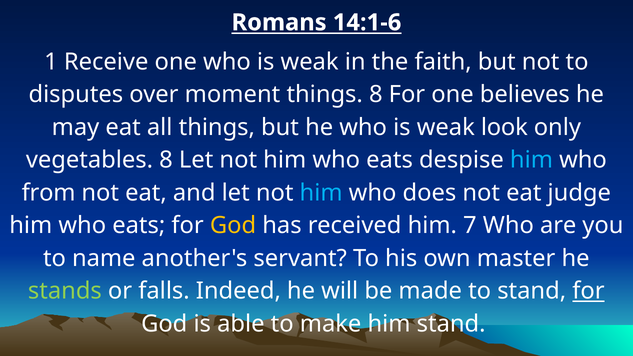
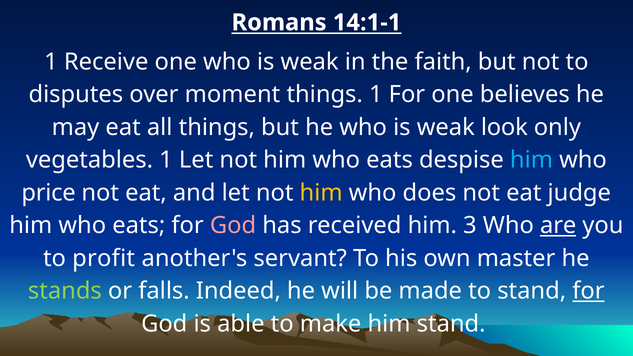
14:1-6: 14:1-6 -> 14:1-1
things 8: 8 -> 1
vegetables 8: 8 -> 1
from: from -> price
him at (321, 193) colour: light blue -> yellow
God at (233, 226) colour: yellow -> pink
7: 7 -> 3
are underline: none -> present
name: name -> profit
